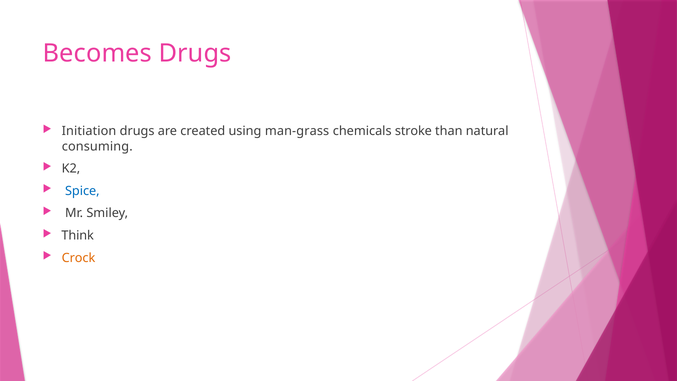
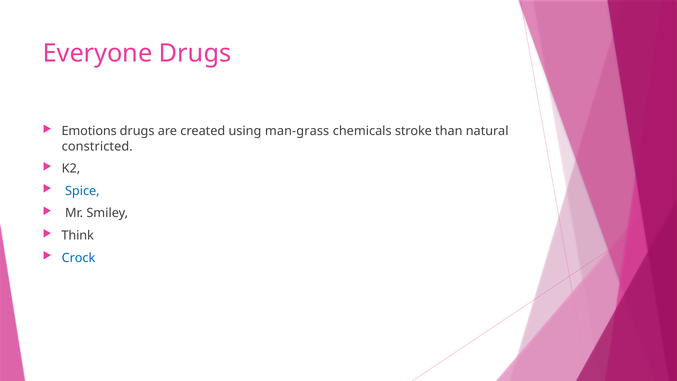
Becomes: Becomes -> Everyone
Initiation: Initiation -> Emotions
consuming: consuming -> constricted
Crock colour: orange -> blue
